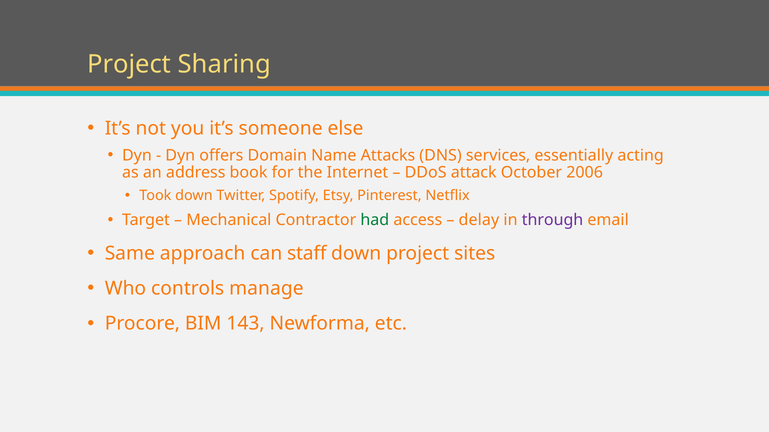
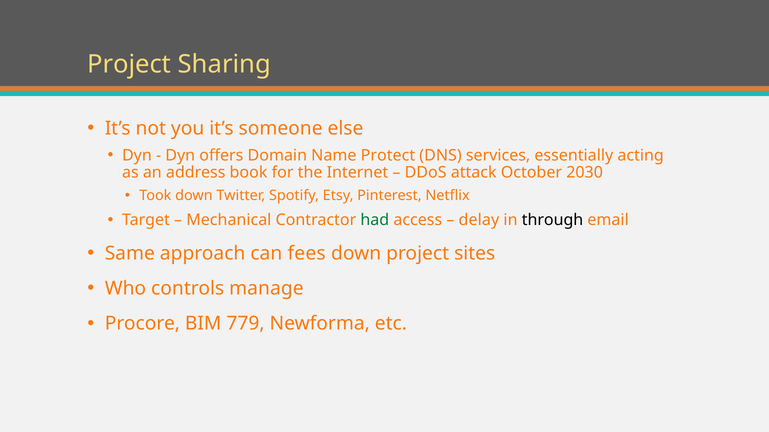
Attacks: Attacks -> Protect
2006: 2006 -> 2030
through colour: purple -> black
staff: staff -> fees
143: 143 -> 779
